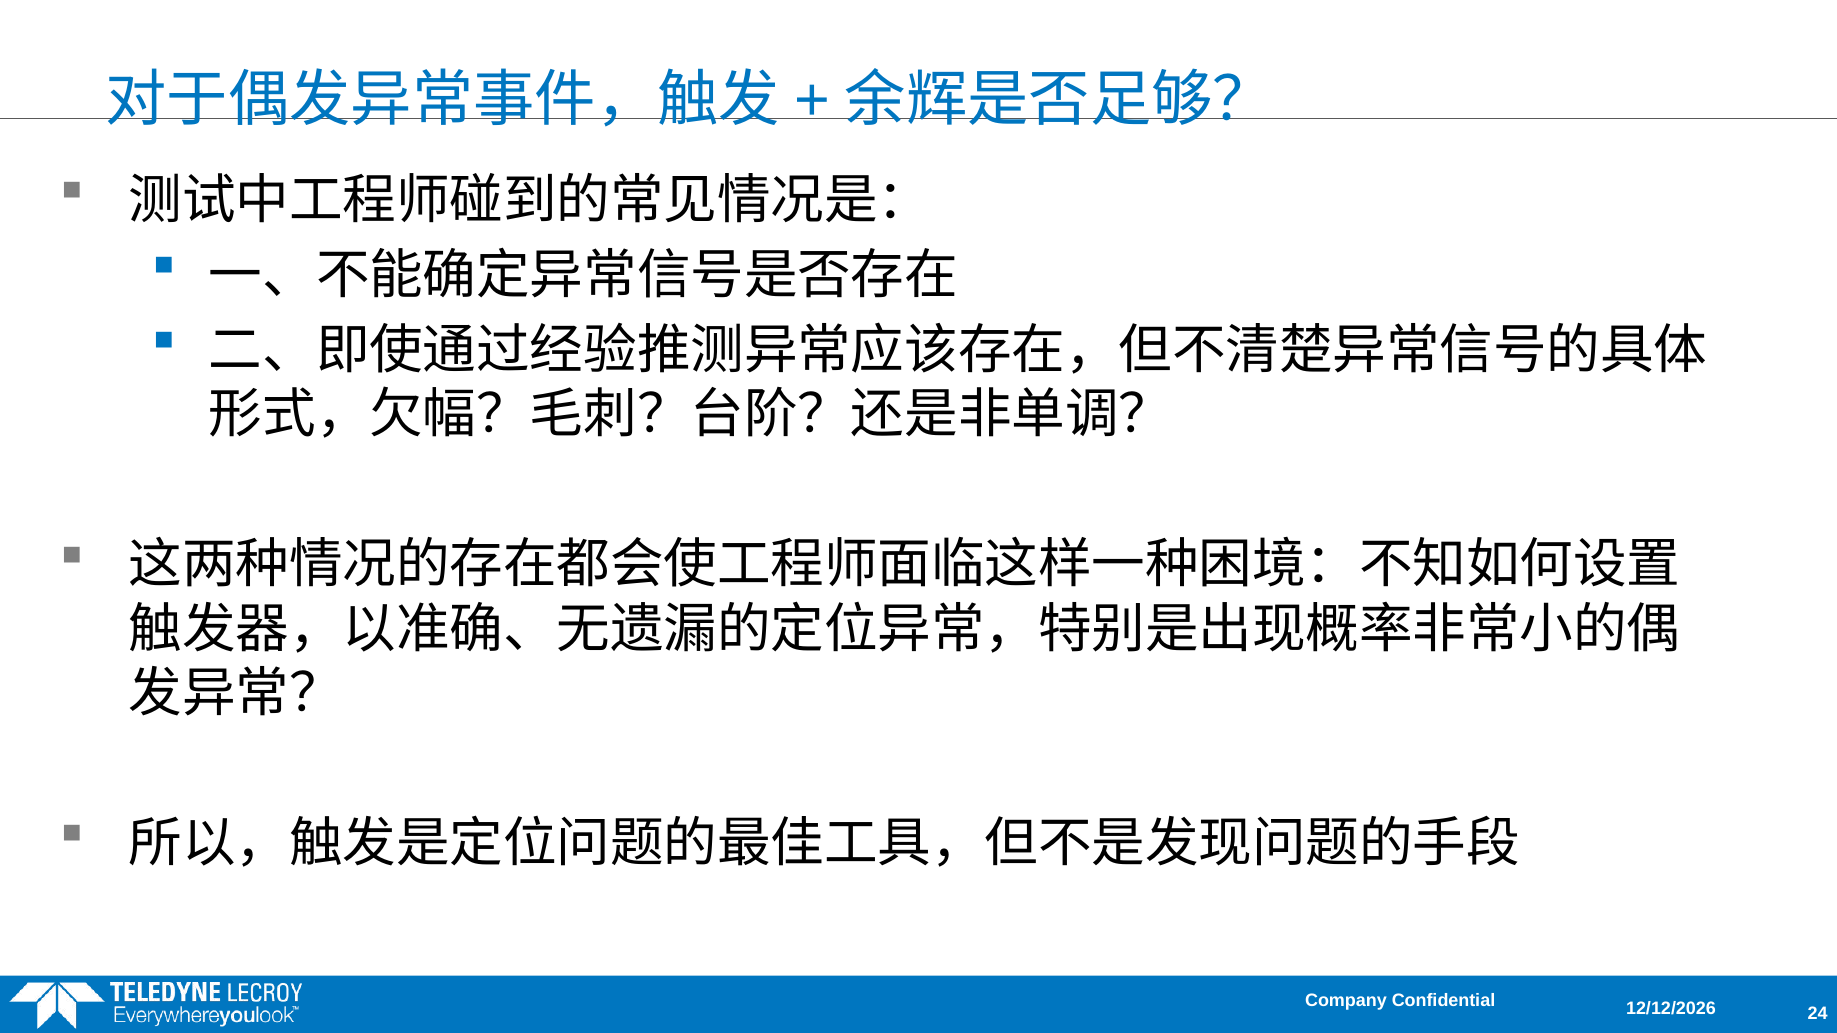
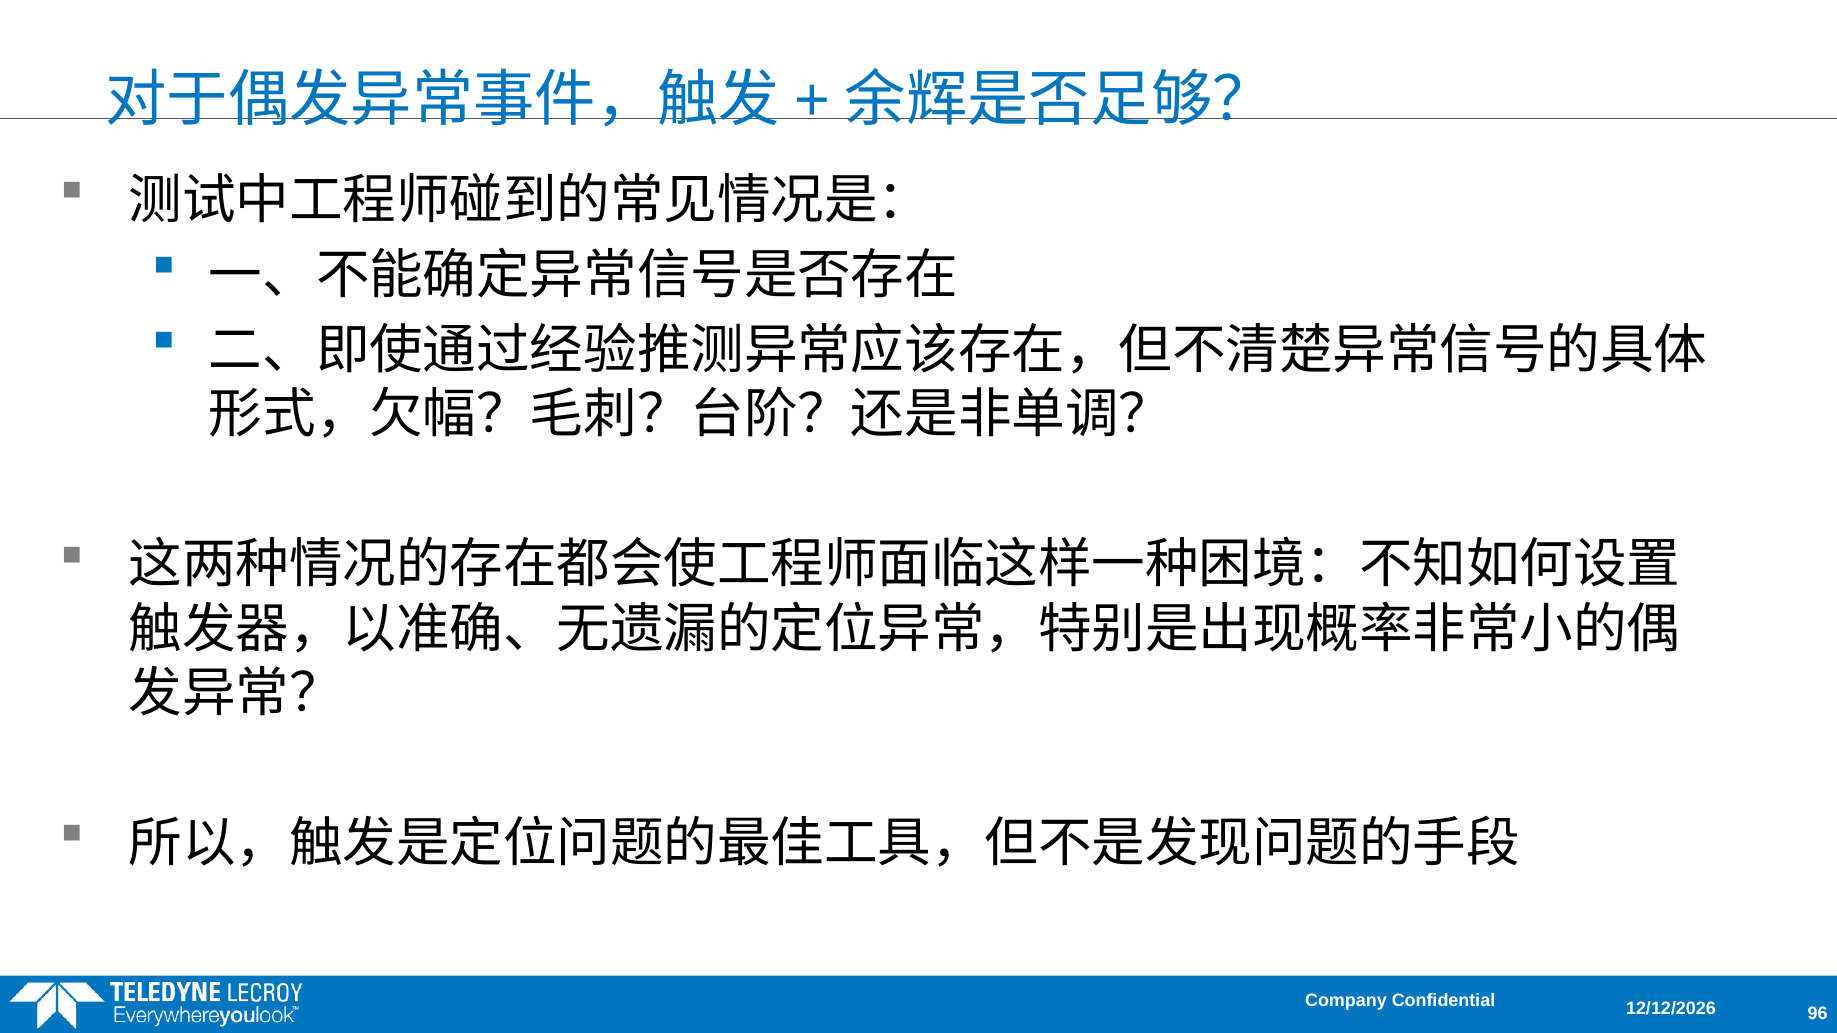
24: 24 -> 96
